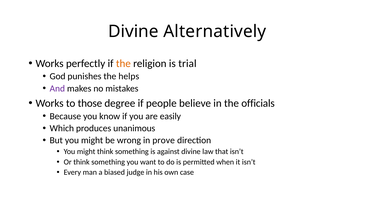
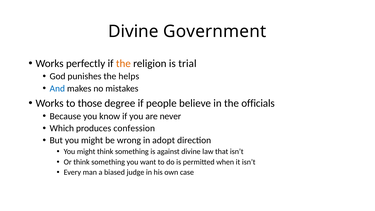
Alternatively: Alternatively -> Government
And colour: purple -> blue
easily: easily -> never
unanimous: unanimous -> confession
prove: prove -> adopt
